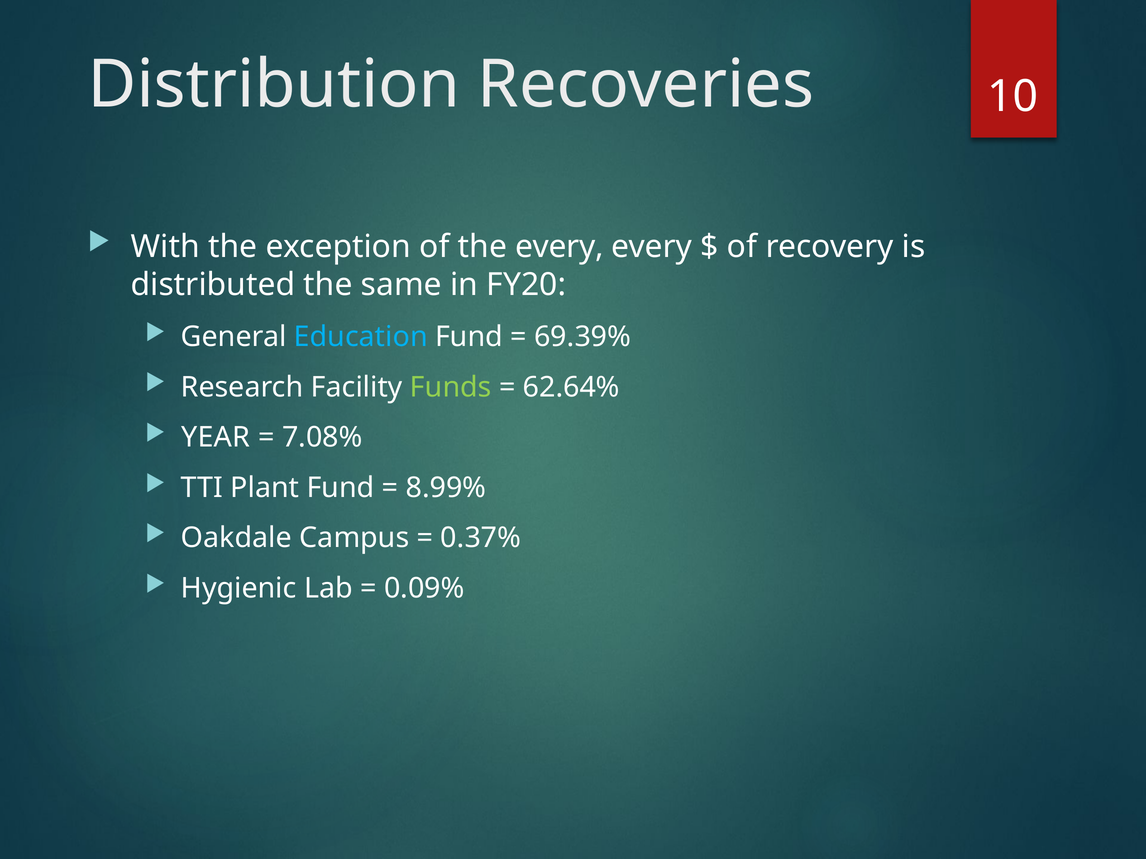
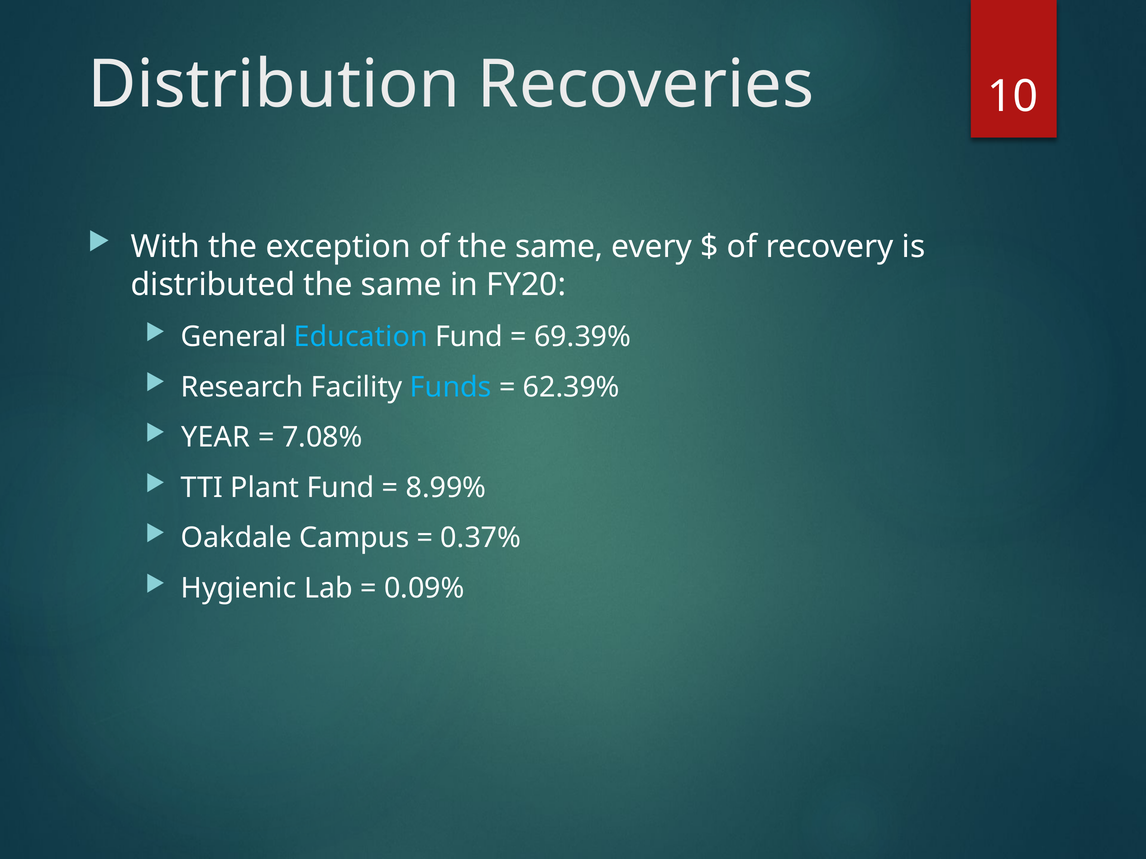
of the every: every -> same
Funds colour: light green -> light blue
62.64%: 62.64% -> 62.39%
